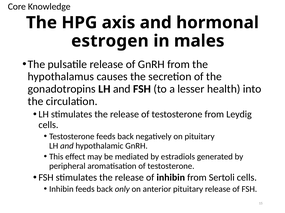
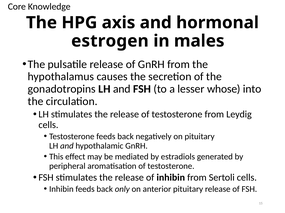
health: health -> whose
